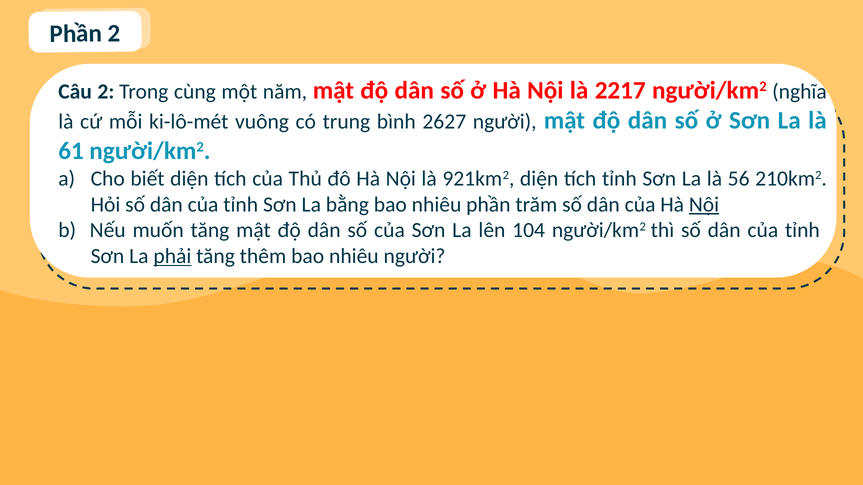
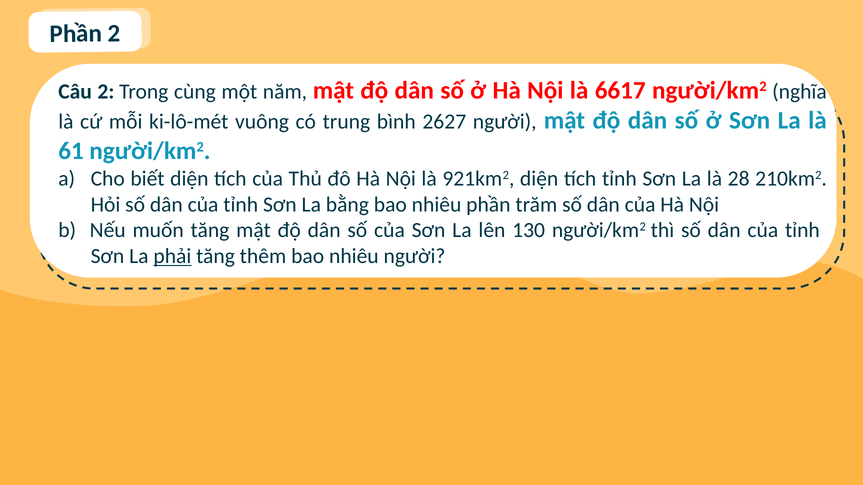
2217: 2217 -> 6617
56: 56 -> 28
Nội at (704, 205) underline: present -> none
104: 104 -> 130
